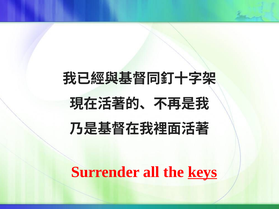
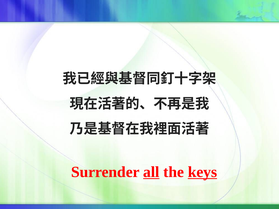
all underline: none -> present
